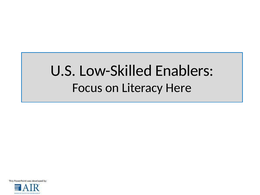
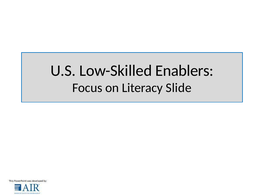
Here: Here -> Slide
